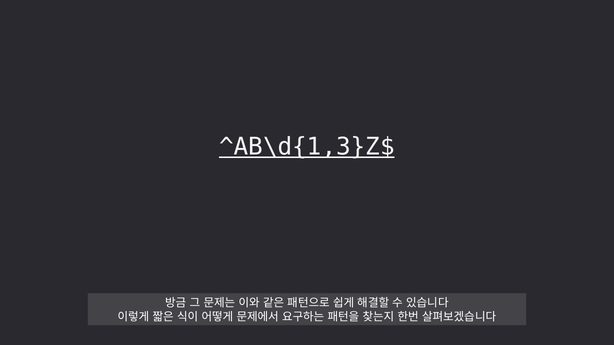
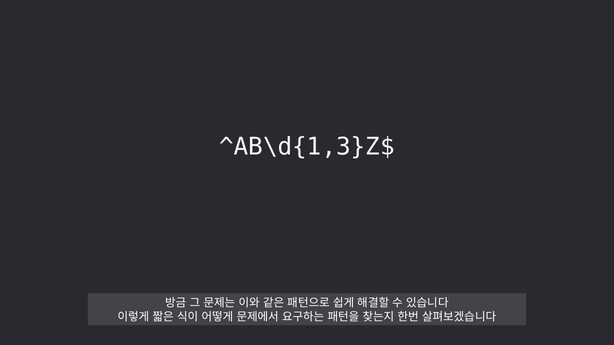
^AB\d{1,3}Z$ underline: present -> none
